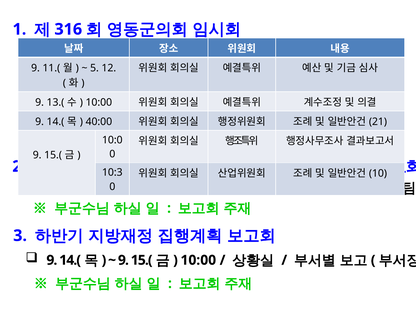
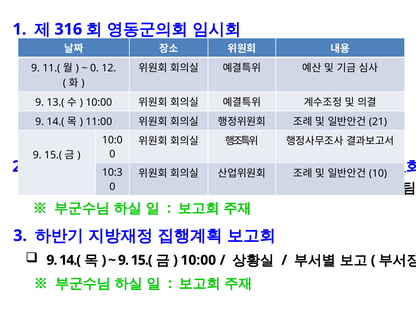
5 at (94, 68): 5 -> 0
40:00: 40:00 -> 11:00
